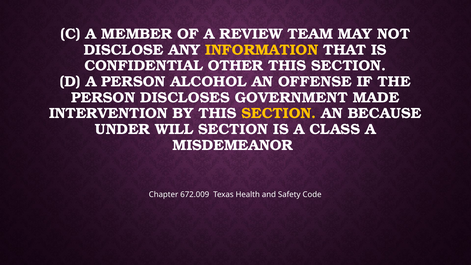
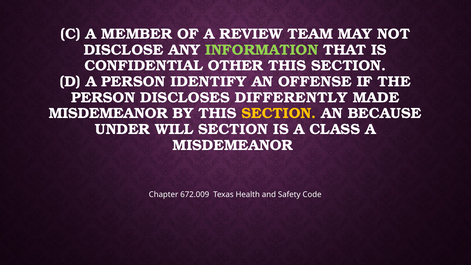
INFORMATION colour: yellow -> light green
ALCOHOL: ALCOHOL -> IDENTIFY
GOVERNMENT: GOVERNMENT -> DIFFERENTLY
INTERVENTION at (108, 113): INTERVENTION -> MISDEMEANOR
